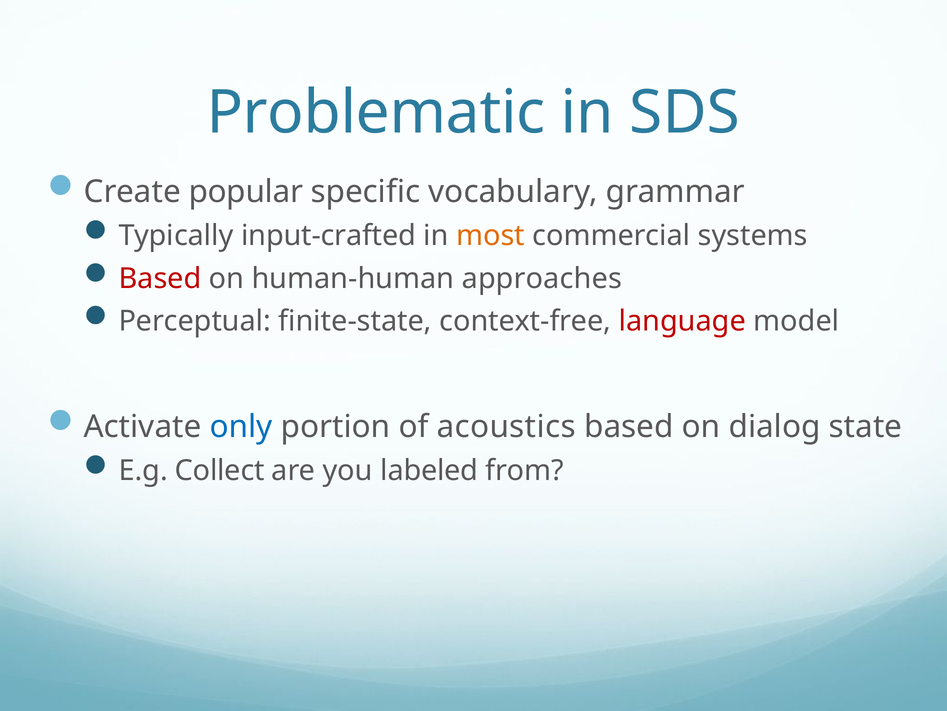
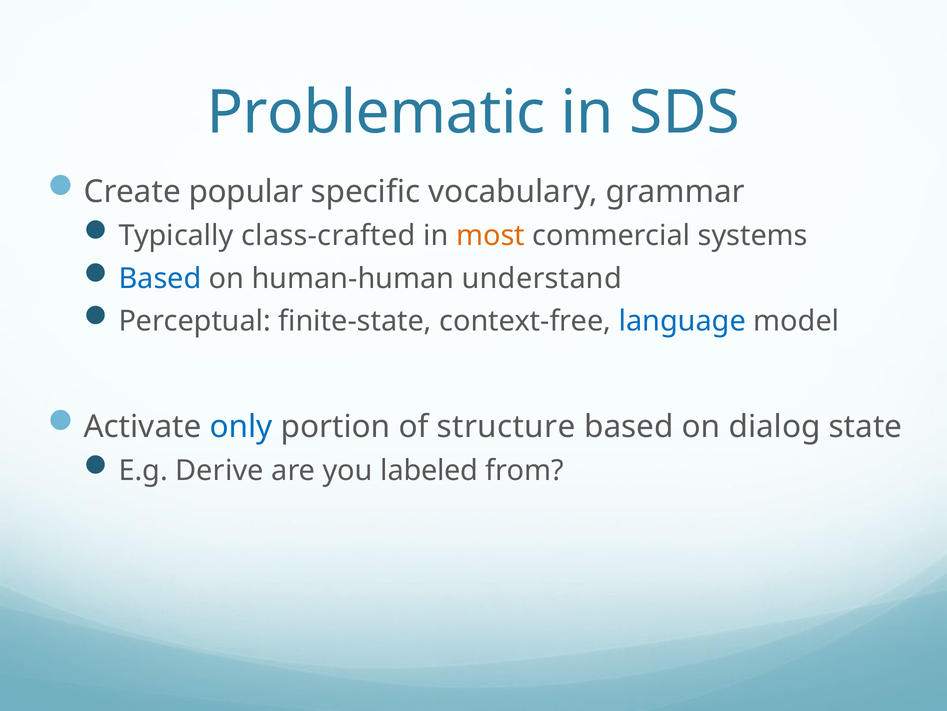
input-crafted: input-crafted -> class-crafted
Based at (160, 278) colour: red -> blue
approaches: approaches -> understand
language colour: red -> blue
acoustics: acoustics -> structure
Collect: Collect -> Derive
